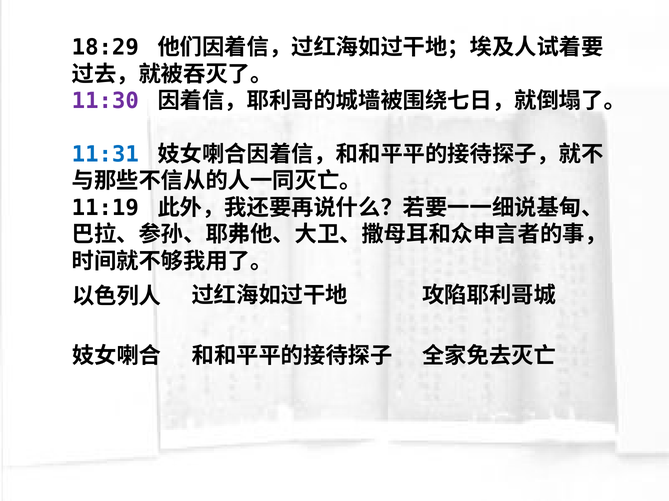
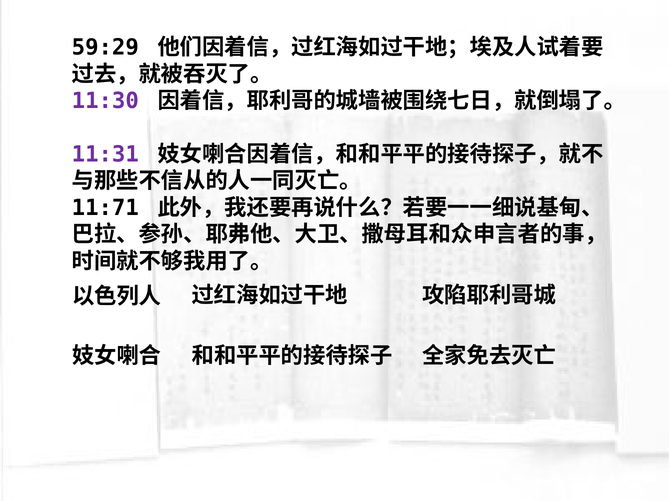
18:29: 18:29 -> 59:29
11:31 colour: blue -> purple
11:19: 11:19 -> 11:71
